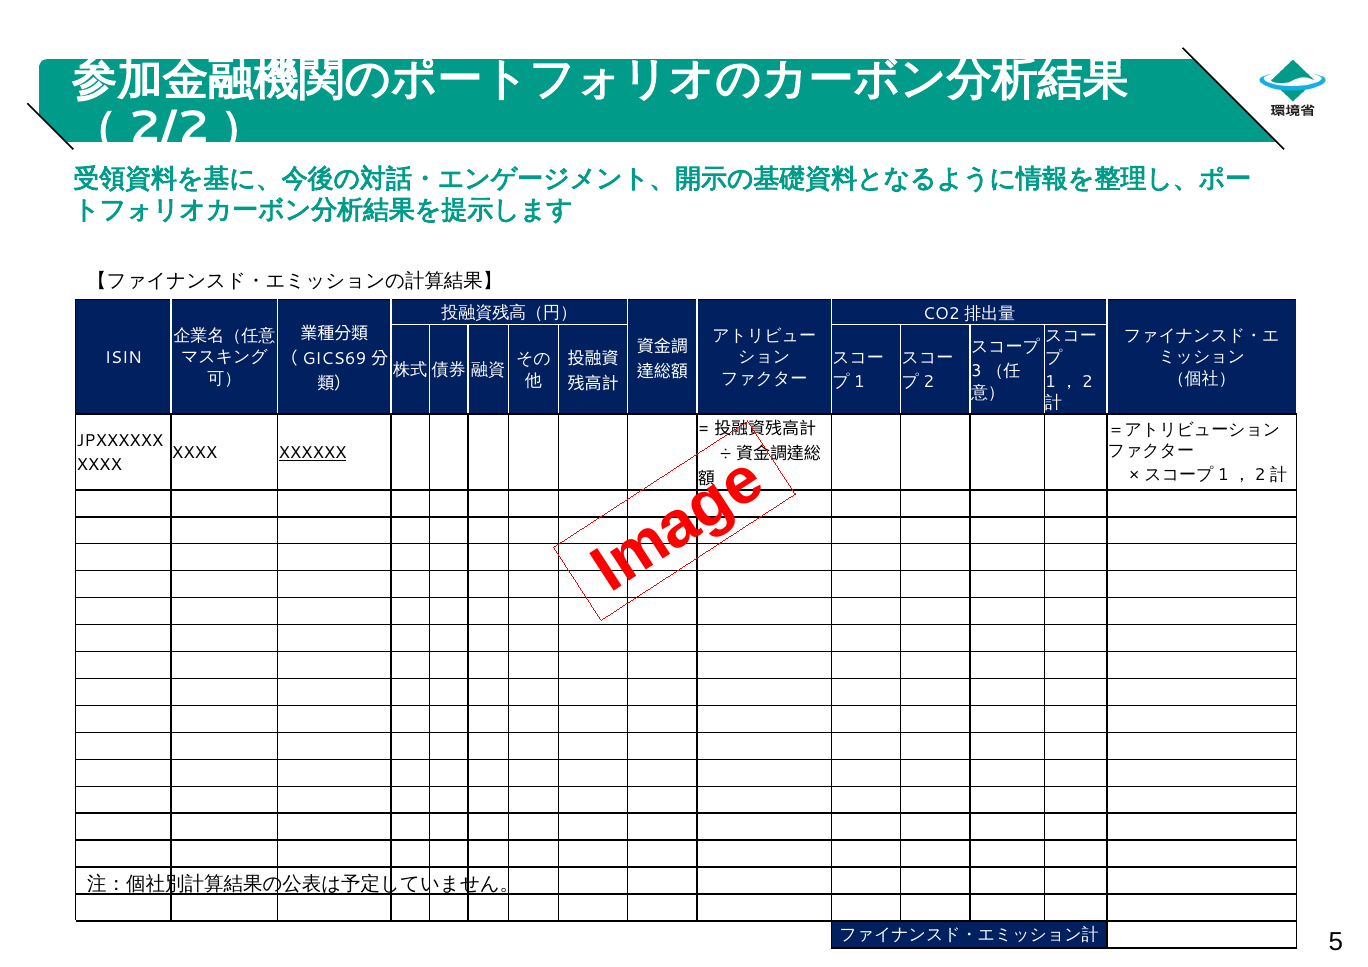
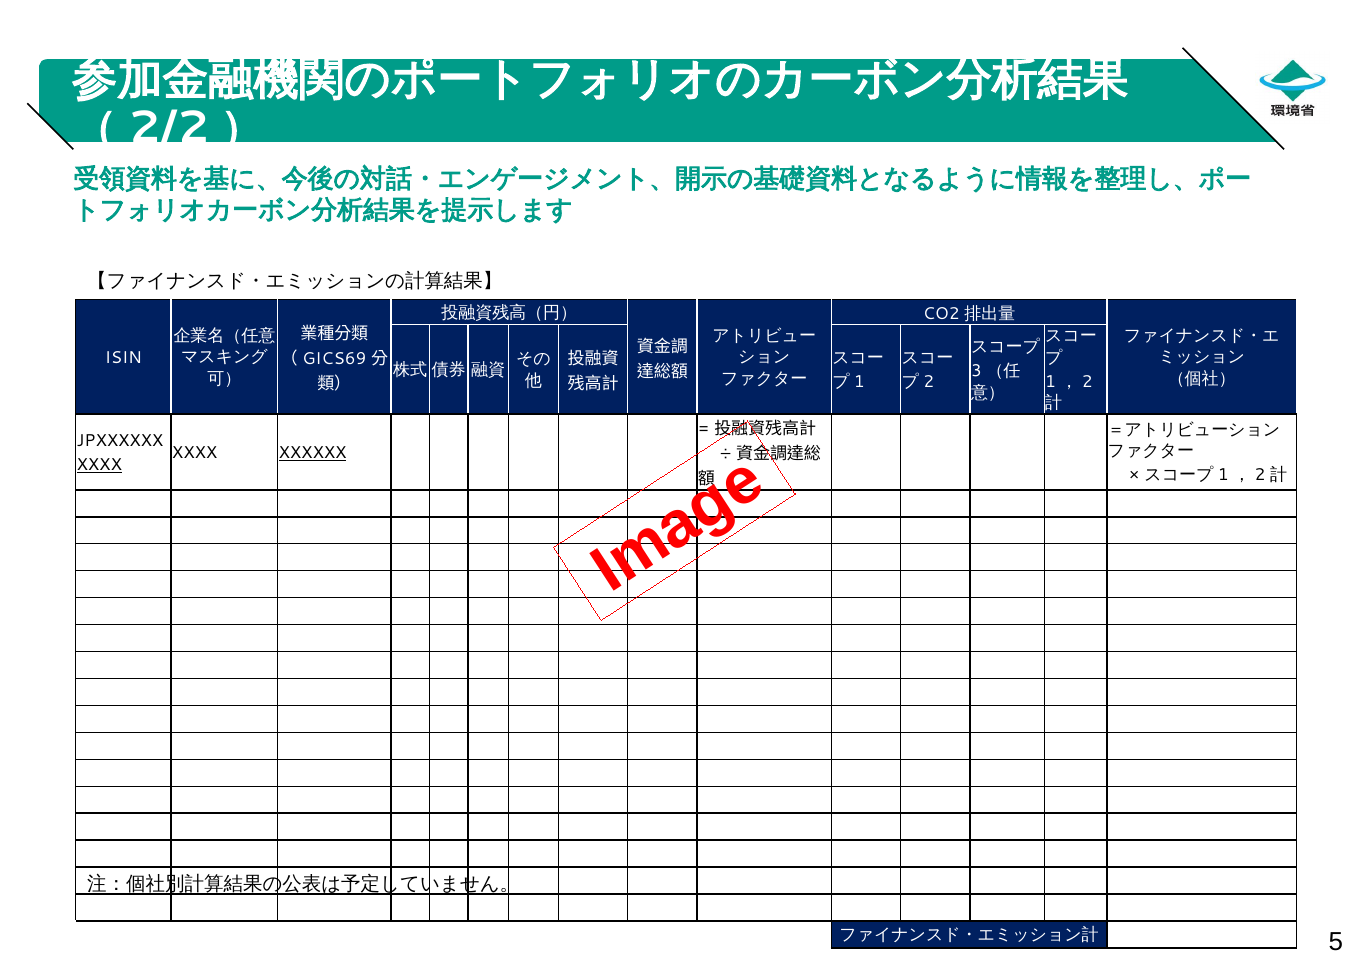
XXXX at (99, 465) underline: none -> present
